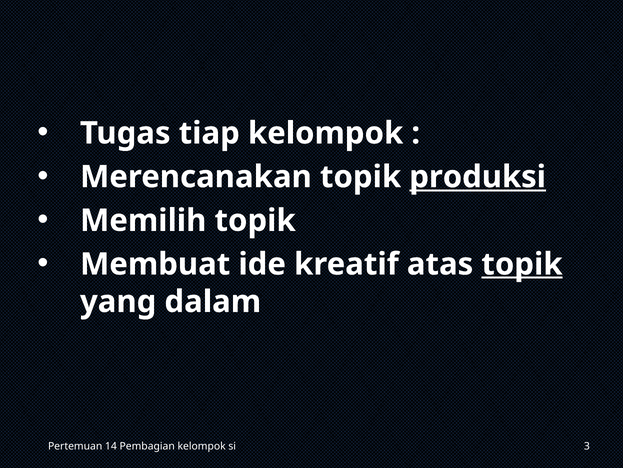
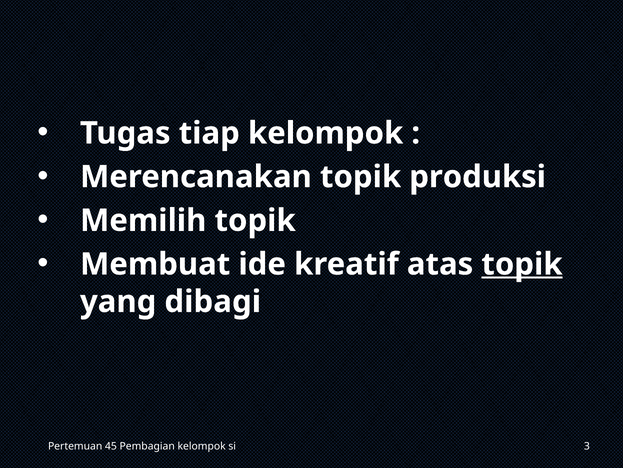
produksi underline: present -> none
dalam: dalam -> dibagi
14: 14 -> 45
